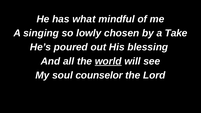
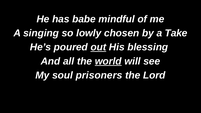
what: what -> babe
out underline: none -> present
counselor: counselor -> prisoners
